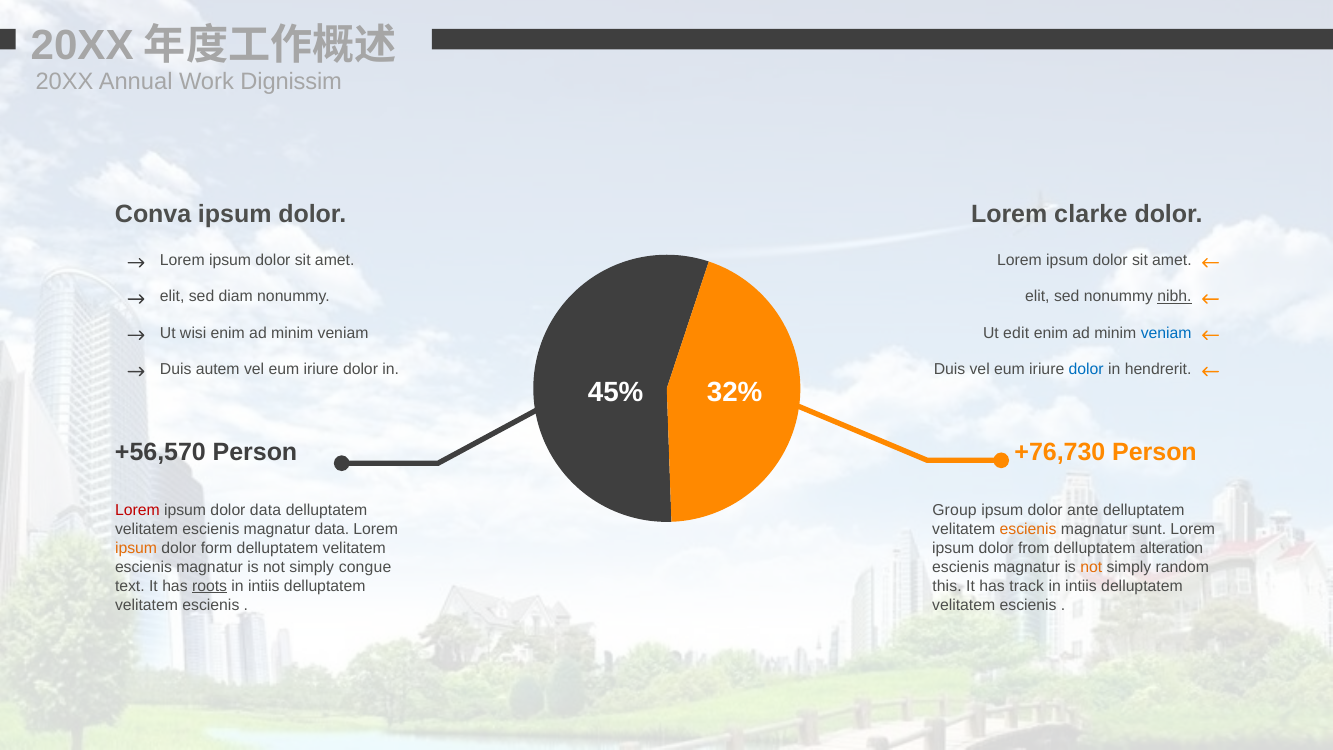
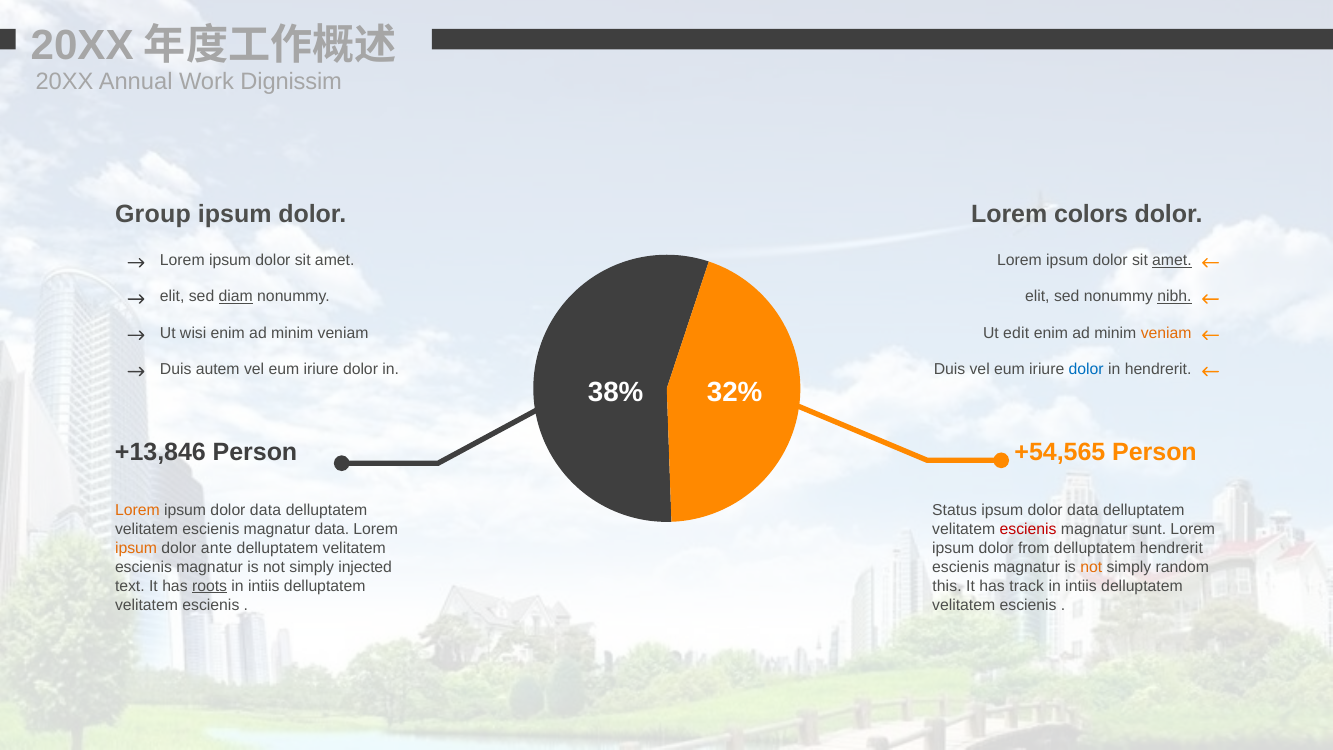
Conva: Conva -> Group
clarke: clarke -> colors
amet at (1172, 260) underline: none -> present
diam underline: none -> present
veniam at (1166, 333) colour: blue -> orange
45%: 45% -> 38%
+56,570: +56,570 -> +13,846
+76,730: +76,730 -> +54,565
Lorem at (137, 510) colour: red -> orange
Group: Group -> Status
ante at (1083, 510): ante -> data
escienis at (1028, 529) colour: orange -> red
form: form -> ante
delluptatem alteration: alteration -> hendrerit
congue: congue -> injected
